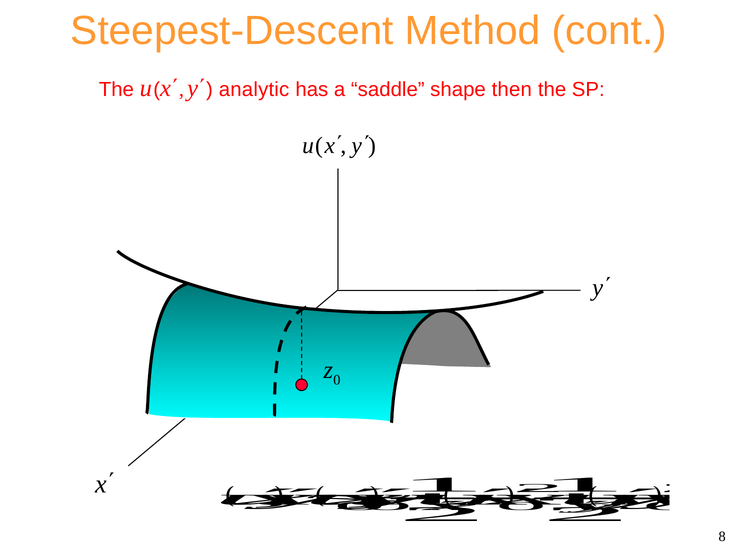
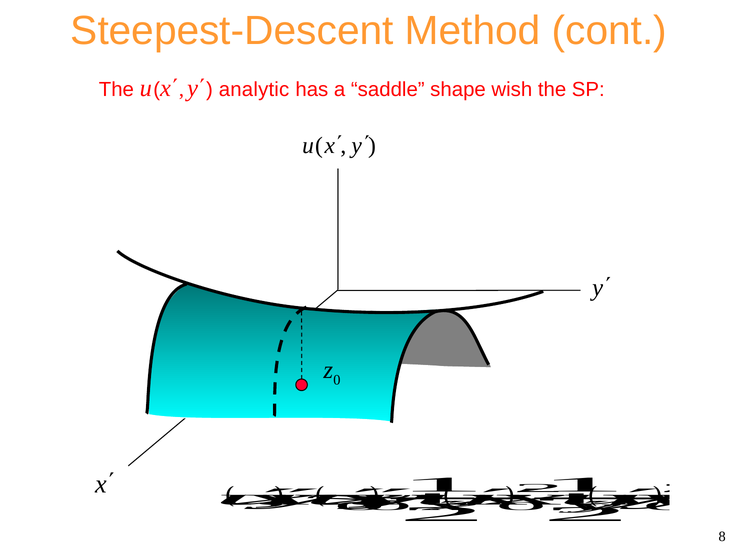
then: then -> wish
